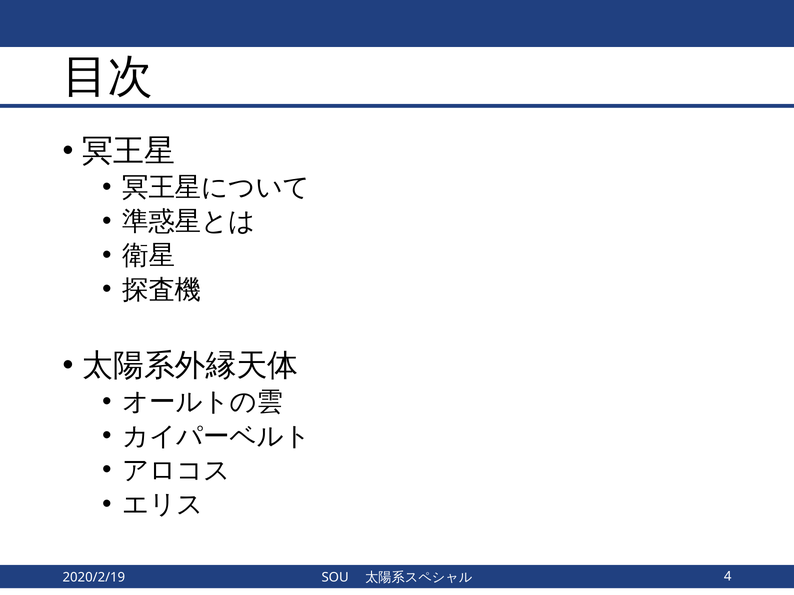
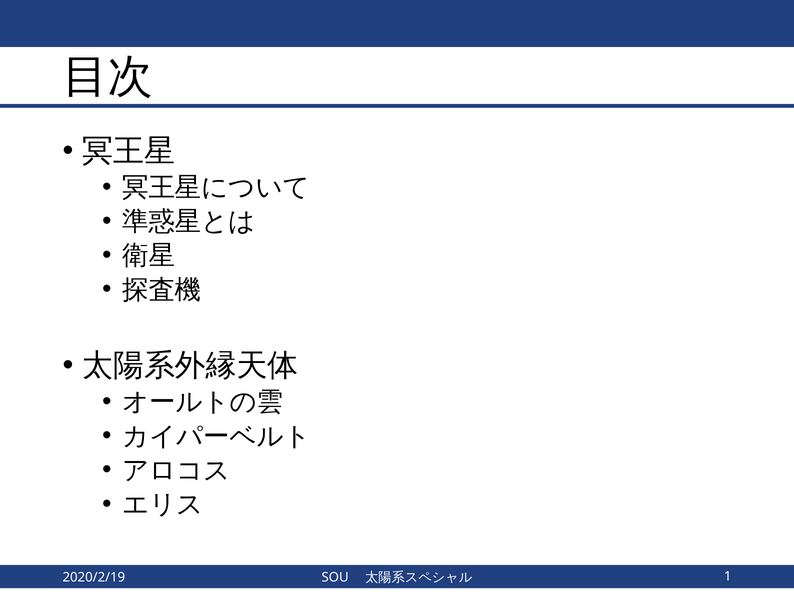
4: 4 -> 1
